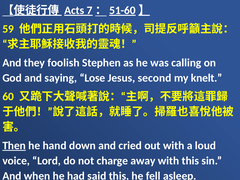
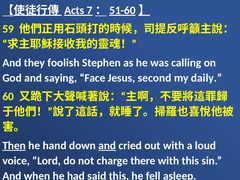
Lose: Lose -> Face
knelt: knelt -> daily
and at (107, 146) underline: none -> present
away: away -> there
